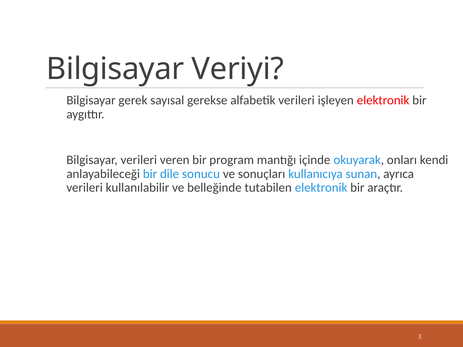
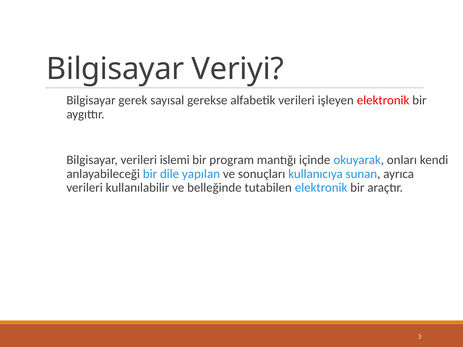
veren: veren -> islemi
sonucu: sonucu -> yapılan
